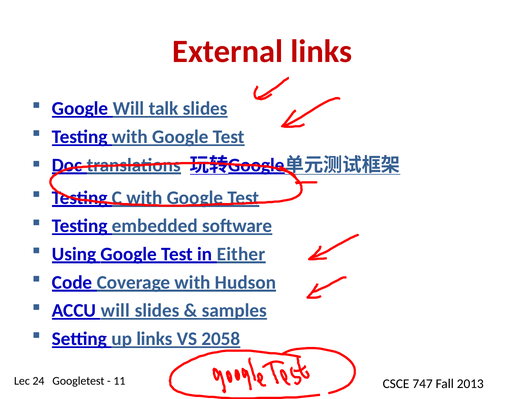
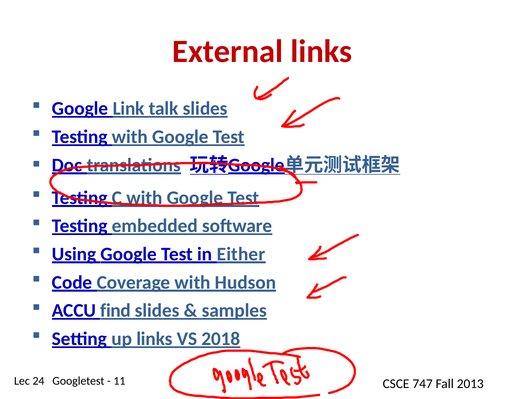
Google Will: Will -> Link
ACCU will: will -> find
2058: 2058 -> 2018
